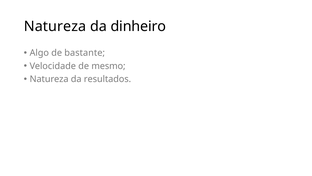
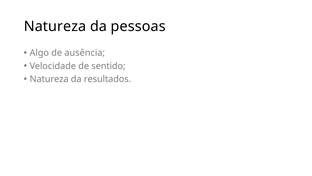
dinheiro: dinheiro -> pessoas
bastante: bastante -> ausência
mesmo: mesmo -> sentido
